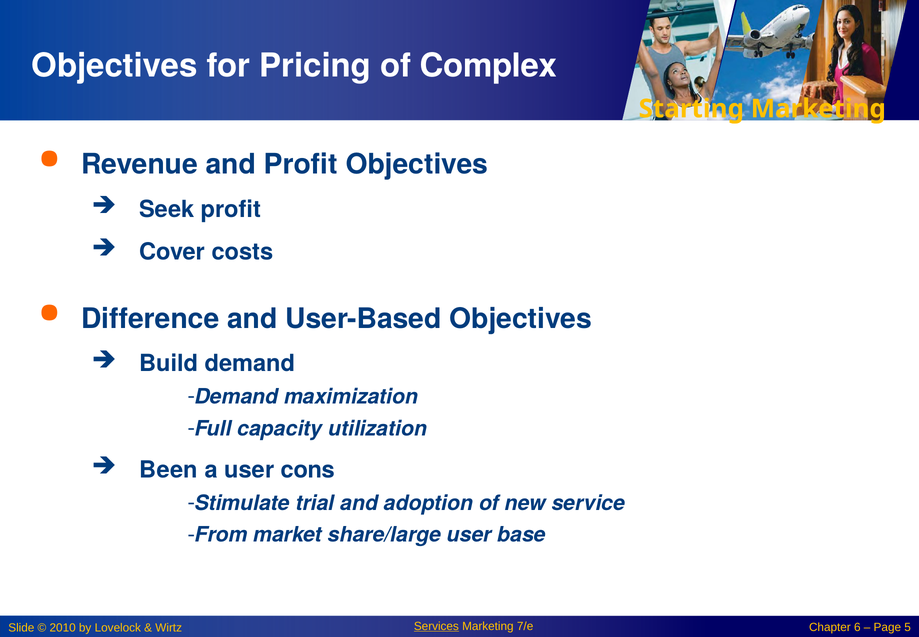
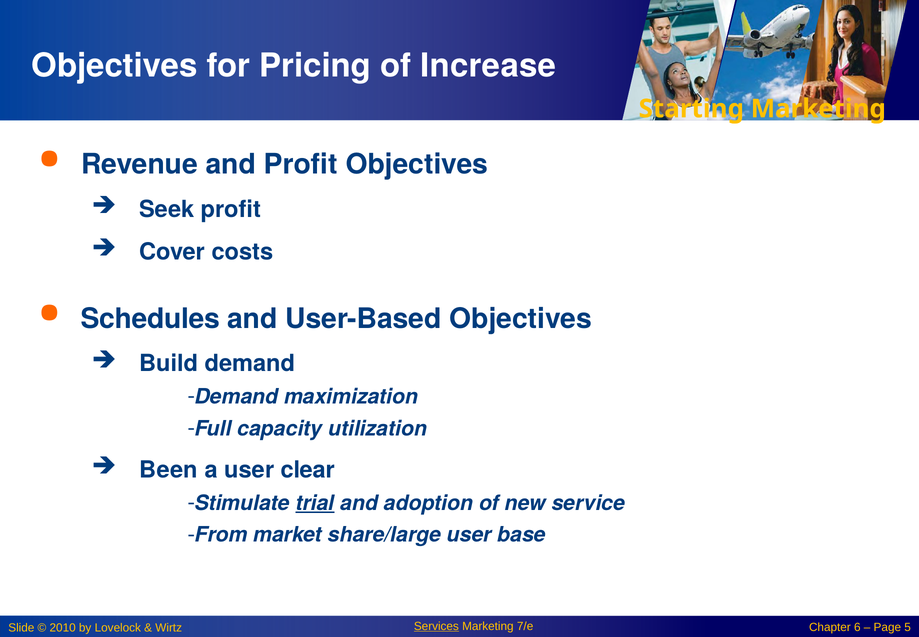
Complex: Complex -> Increase
Difference: Difference -> Schedules
cons: cons -> clear
trial underline: none -> present
